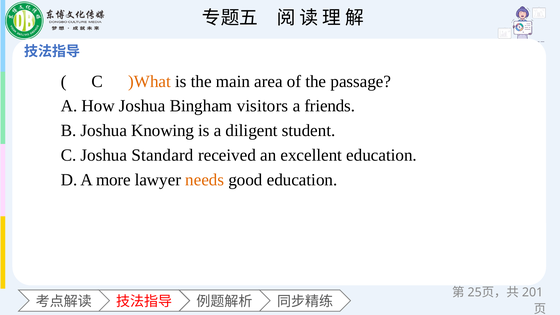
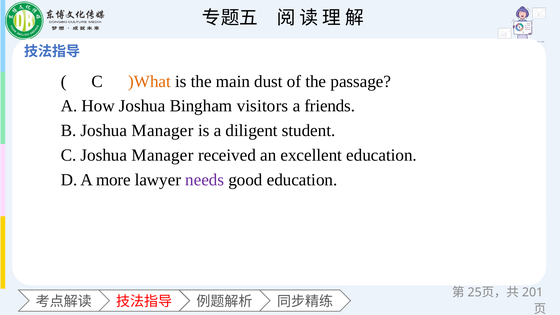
area: area -> dust
B Joshua Knowing: Knowing -> Manager
C Joshua Standard: Standard -> Manager
needs colour: orange -> purple
